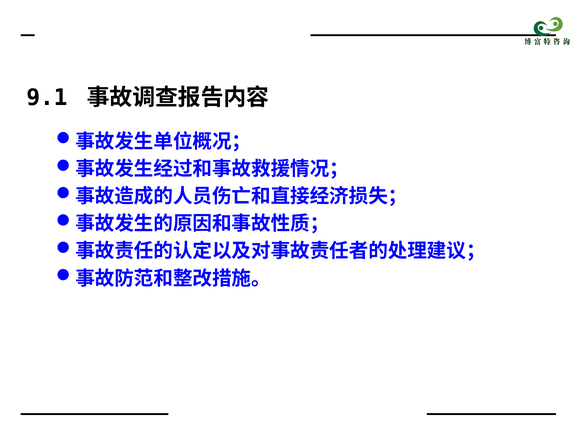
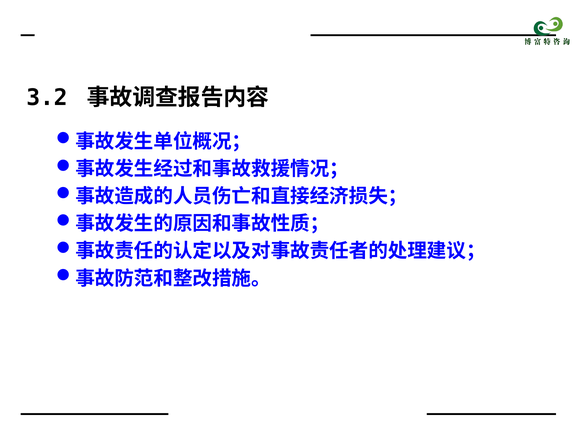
9.1: 9.1 -> 3.2
